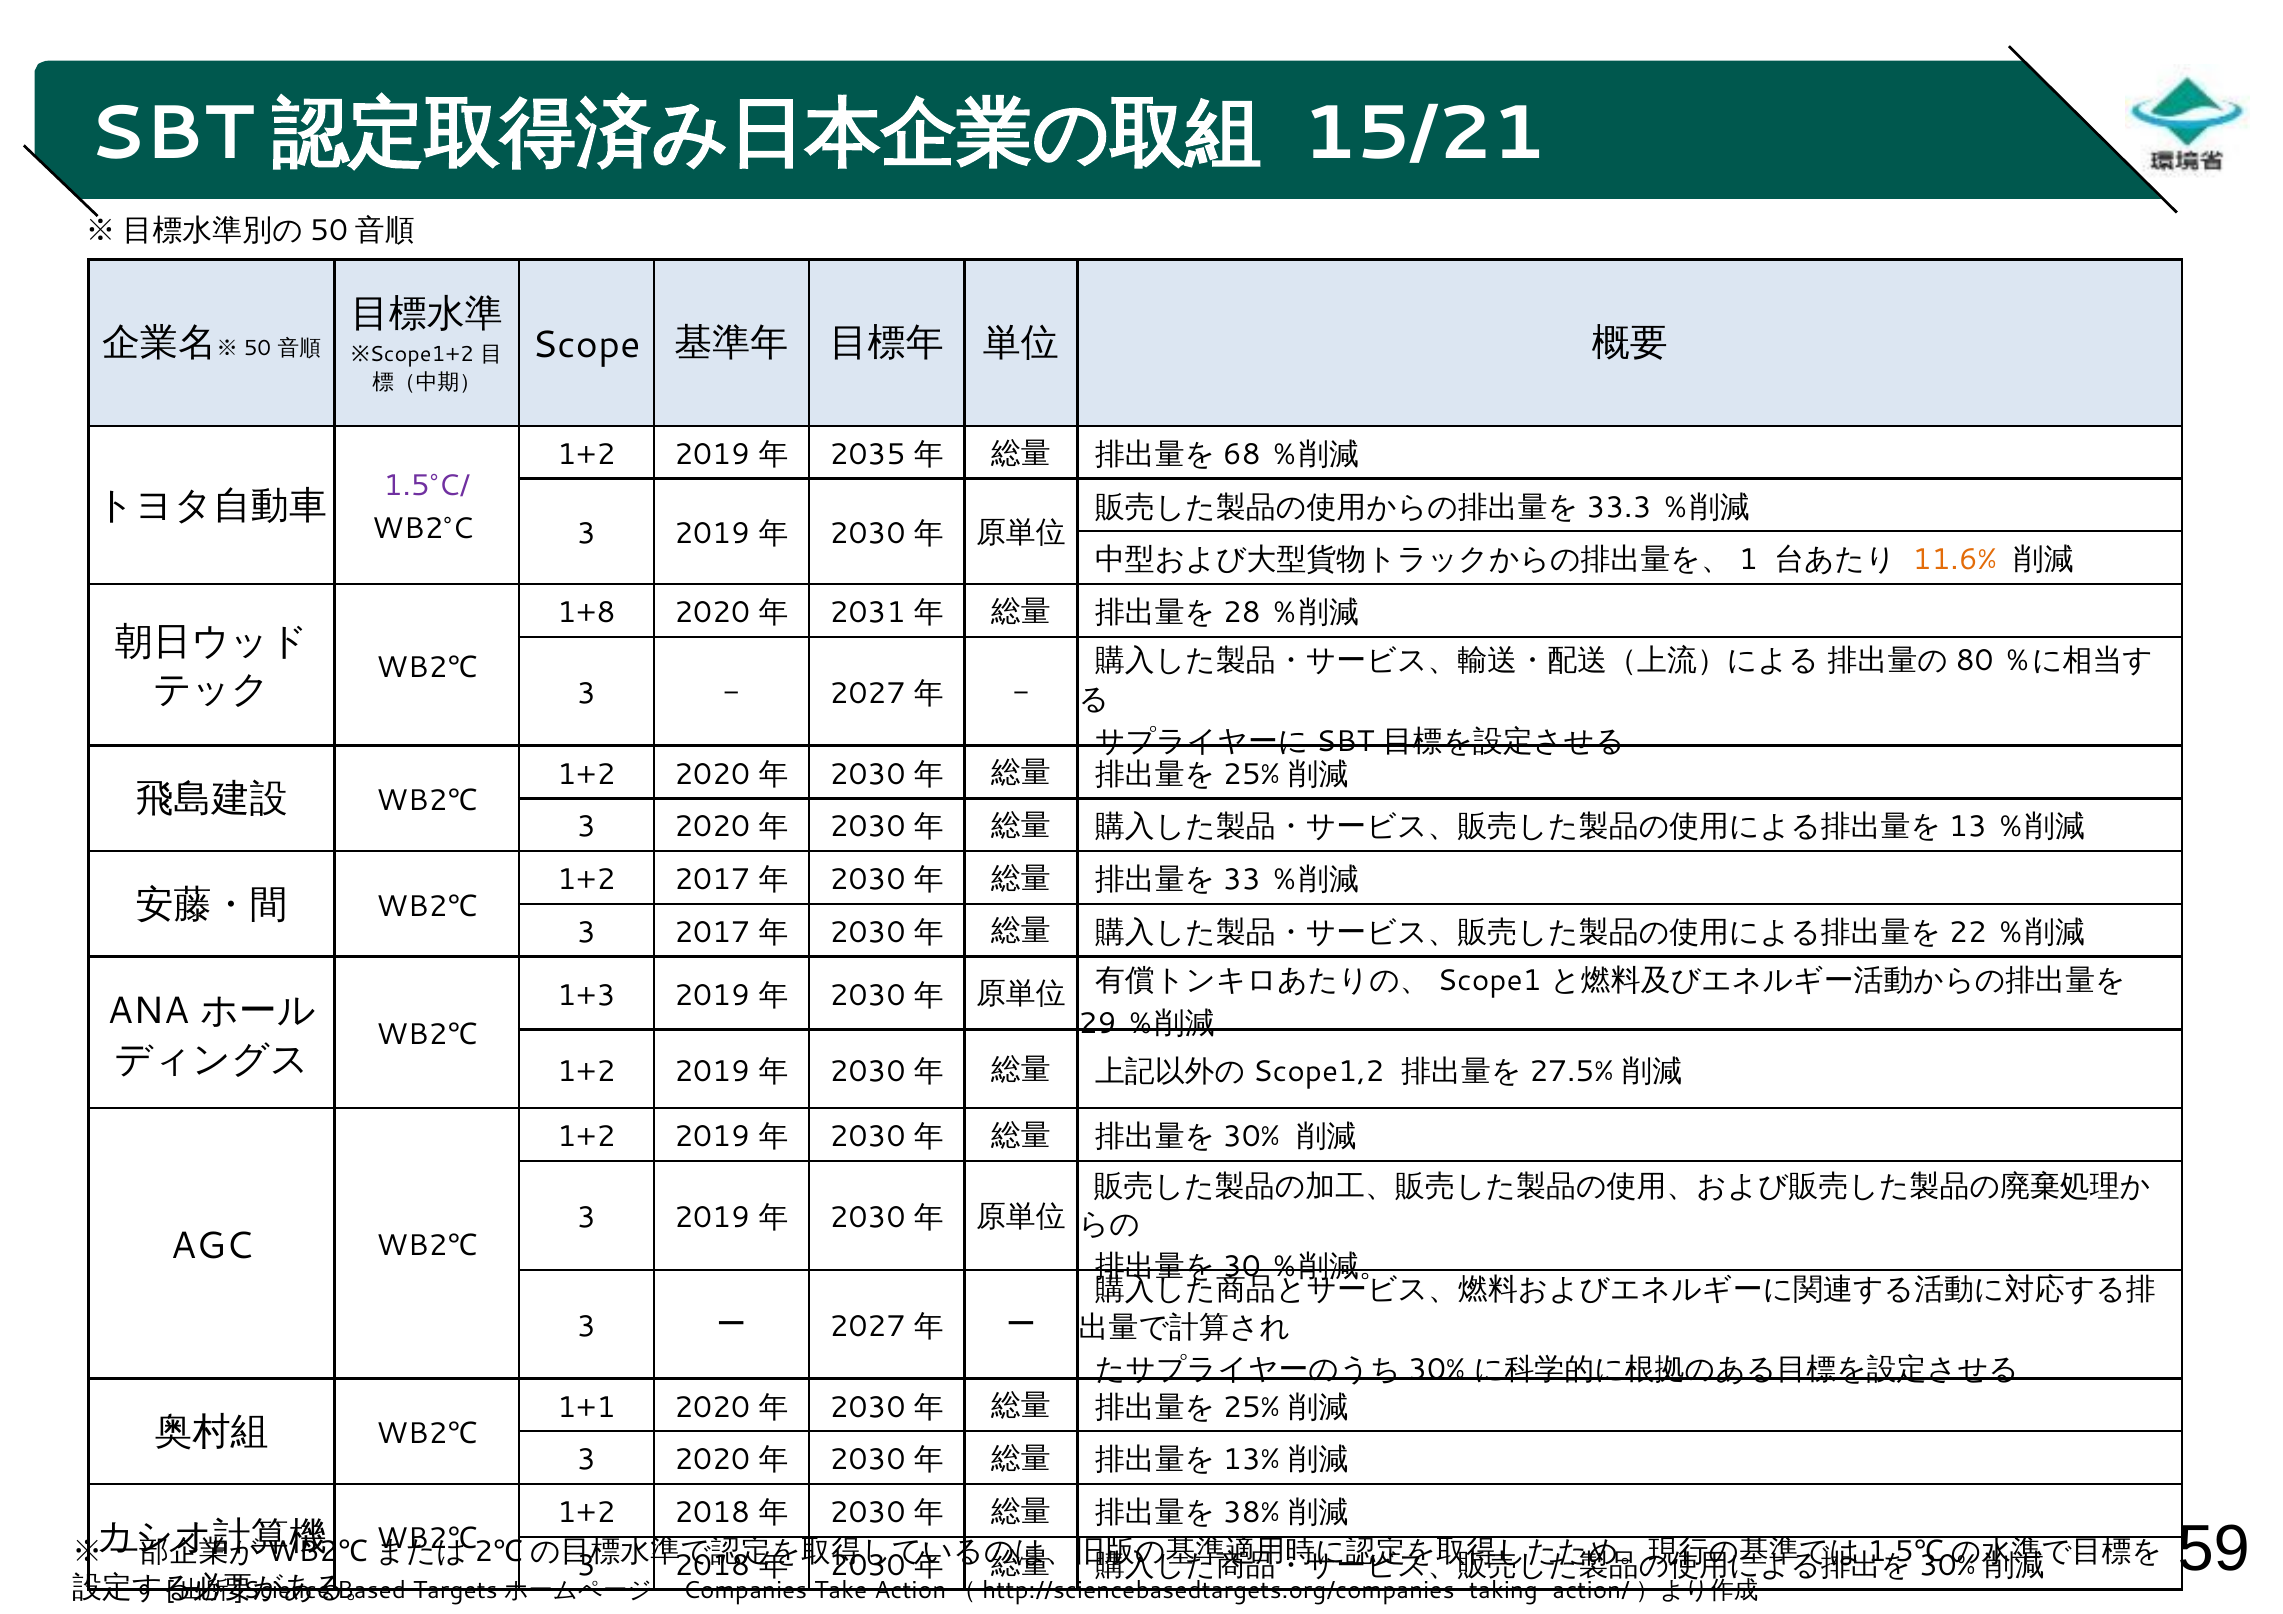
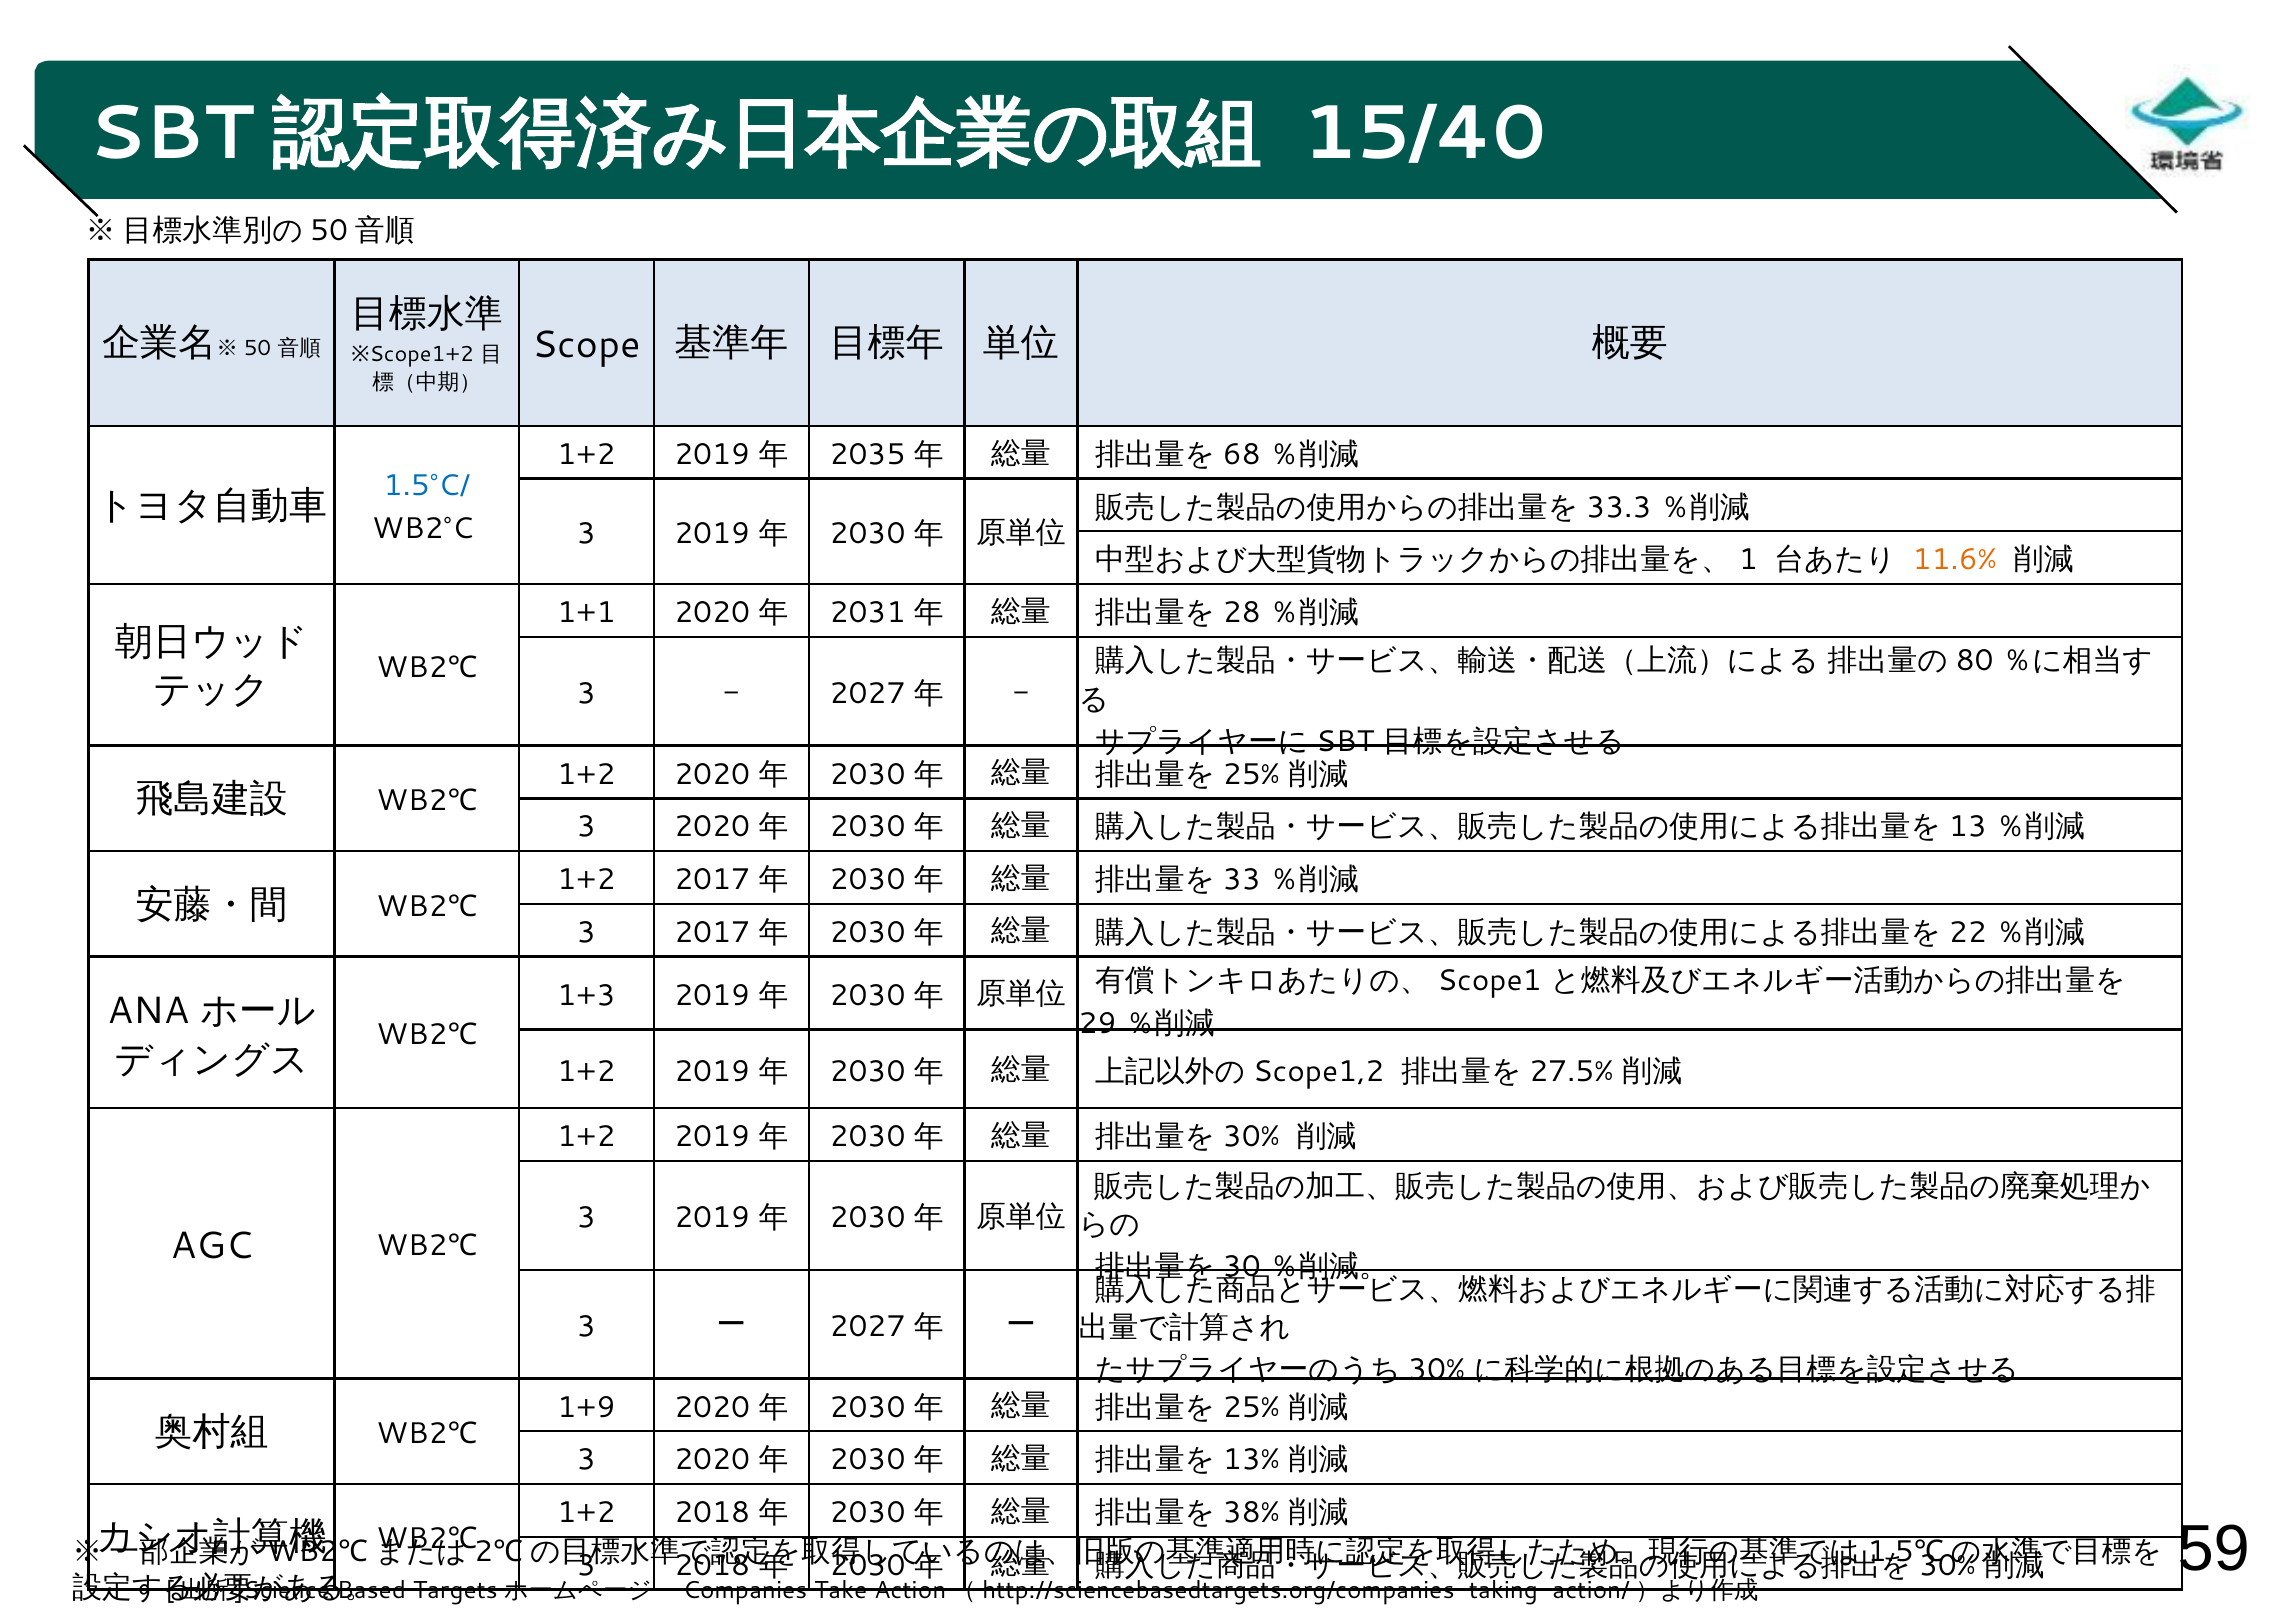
15/21: 15/21 -> 15/40
1.5°C/ colour: purple -> blue
1+8: 1+8 -> 1+1
1+1: 1+1 -> 1+9
